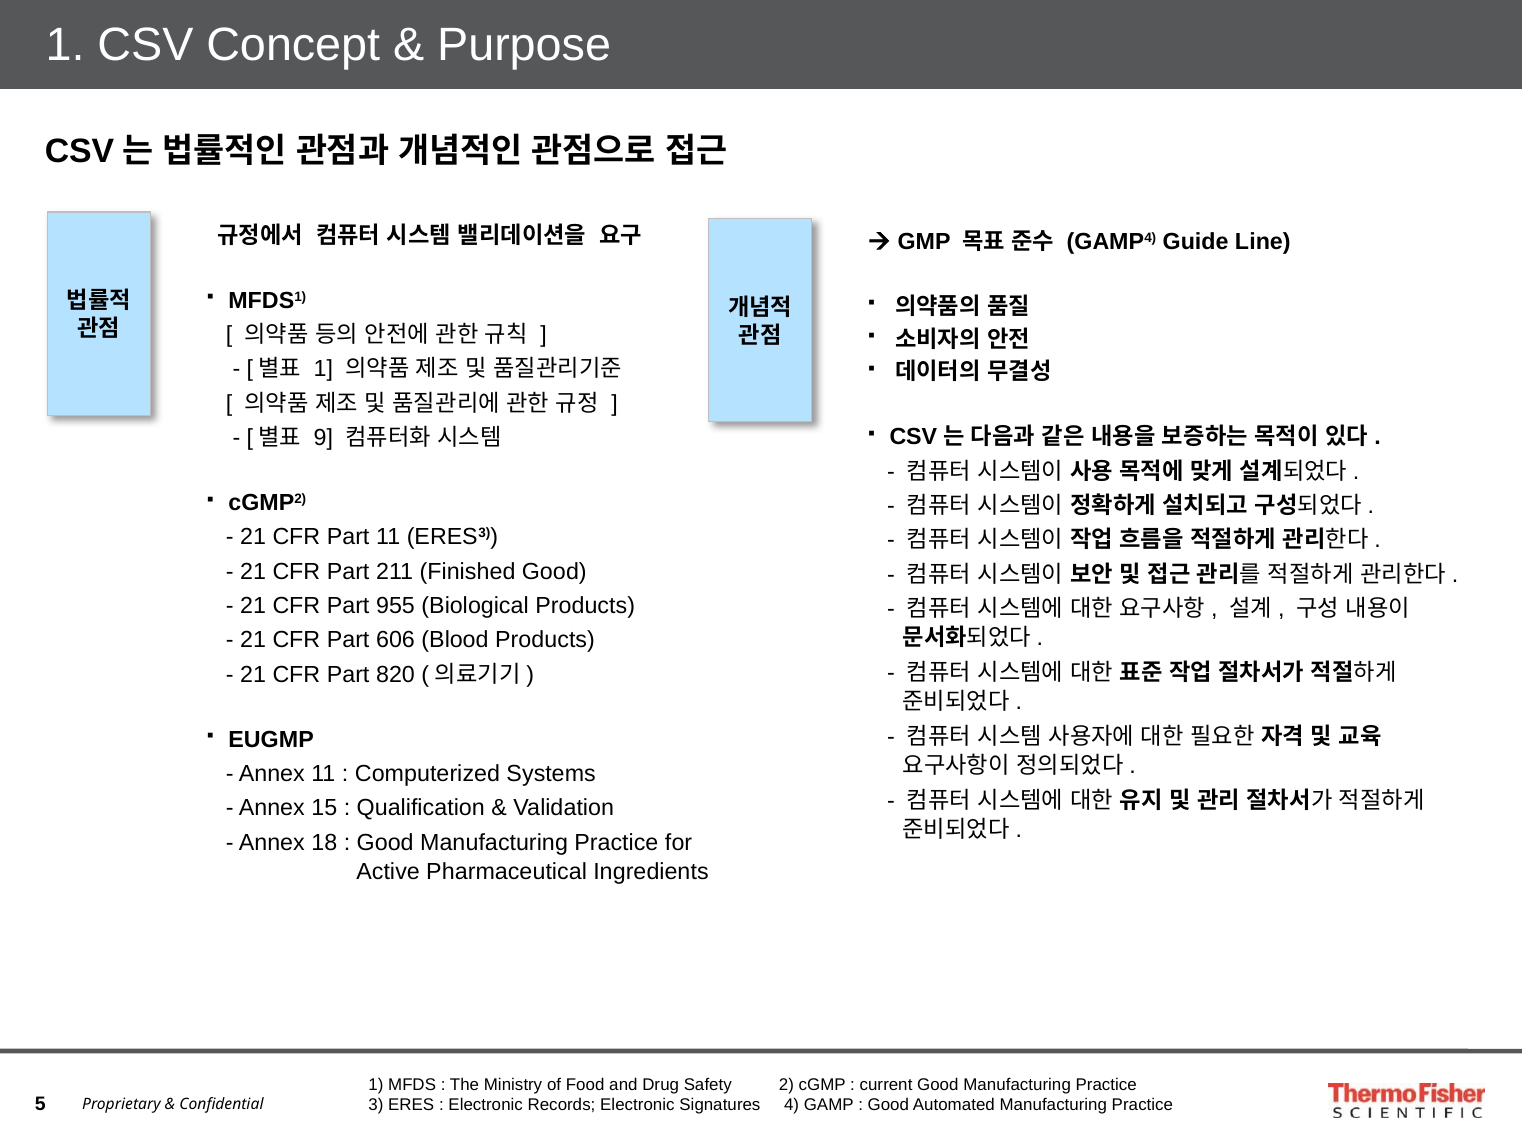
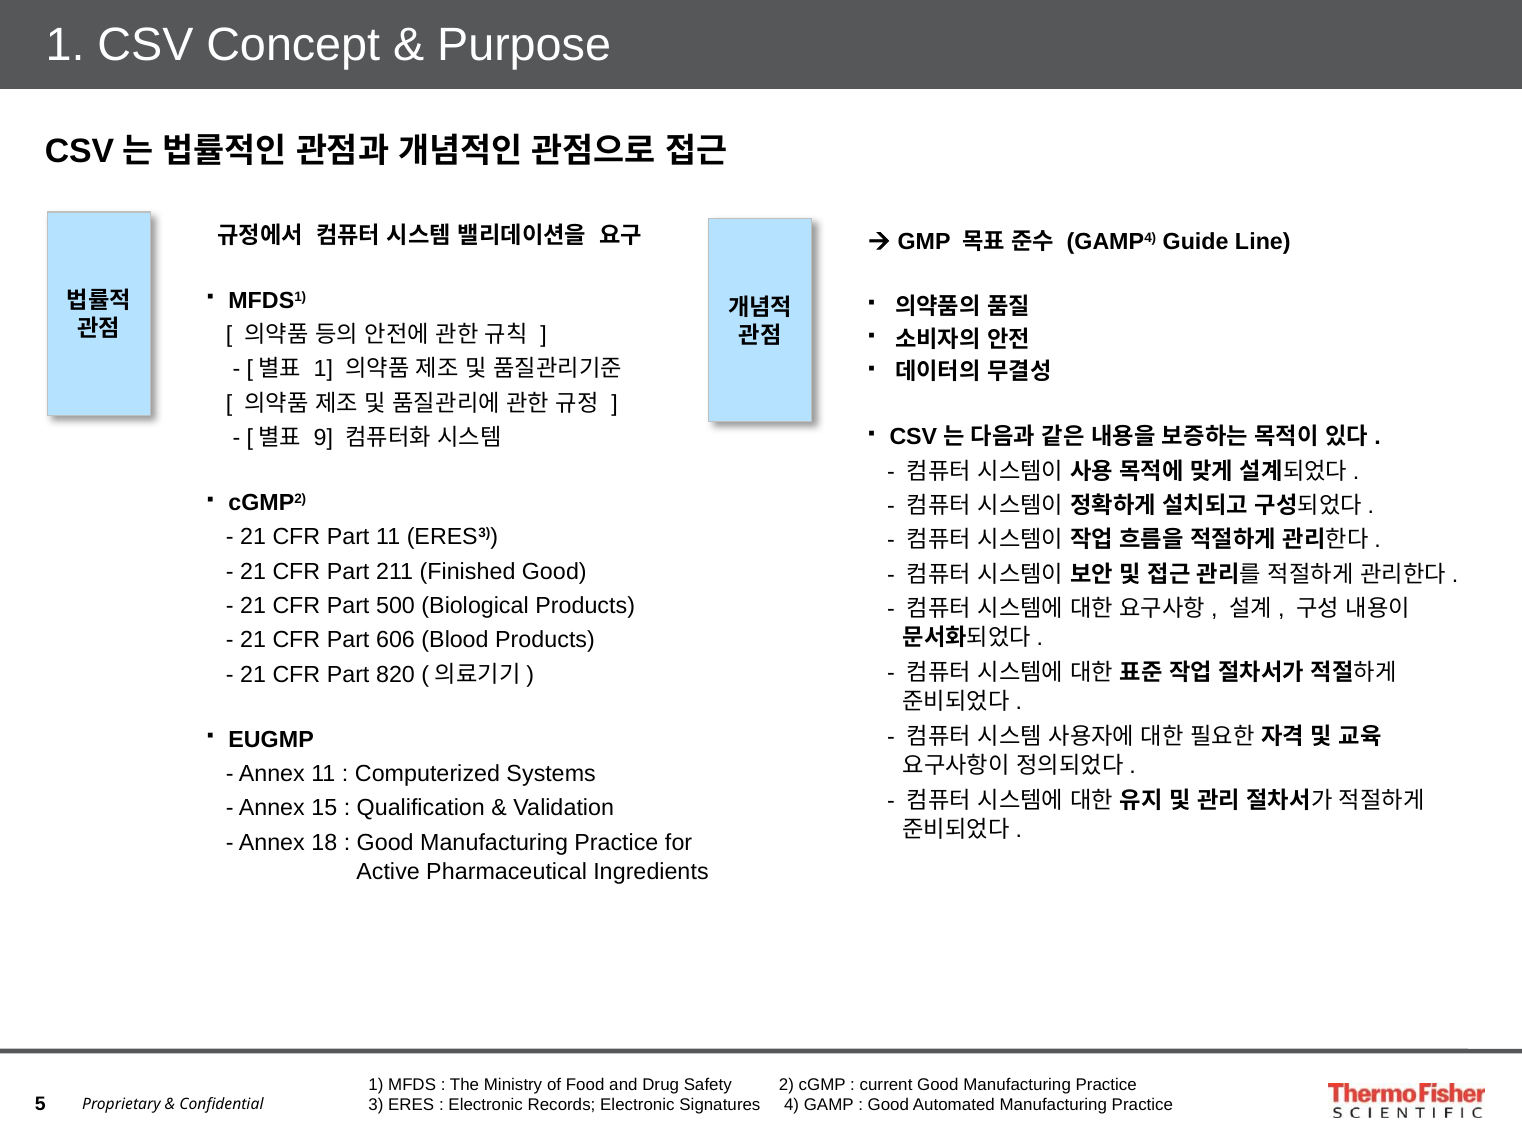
955: 955 -> 500
